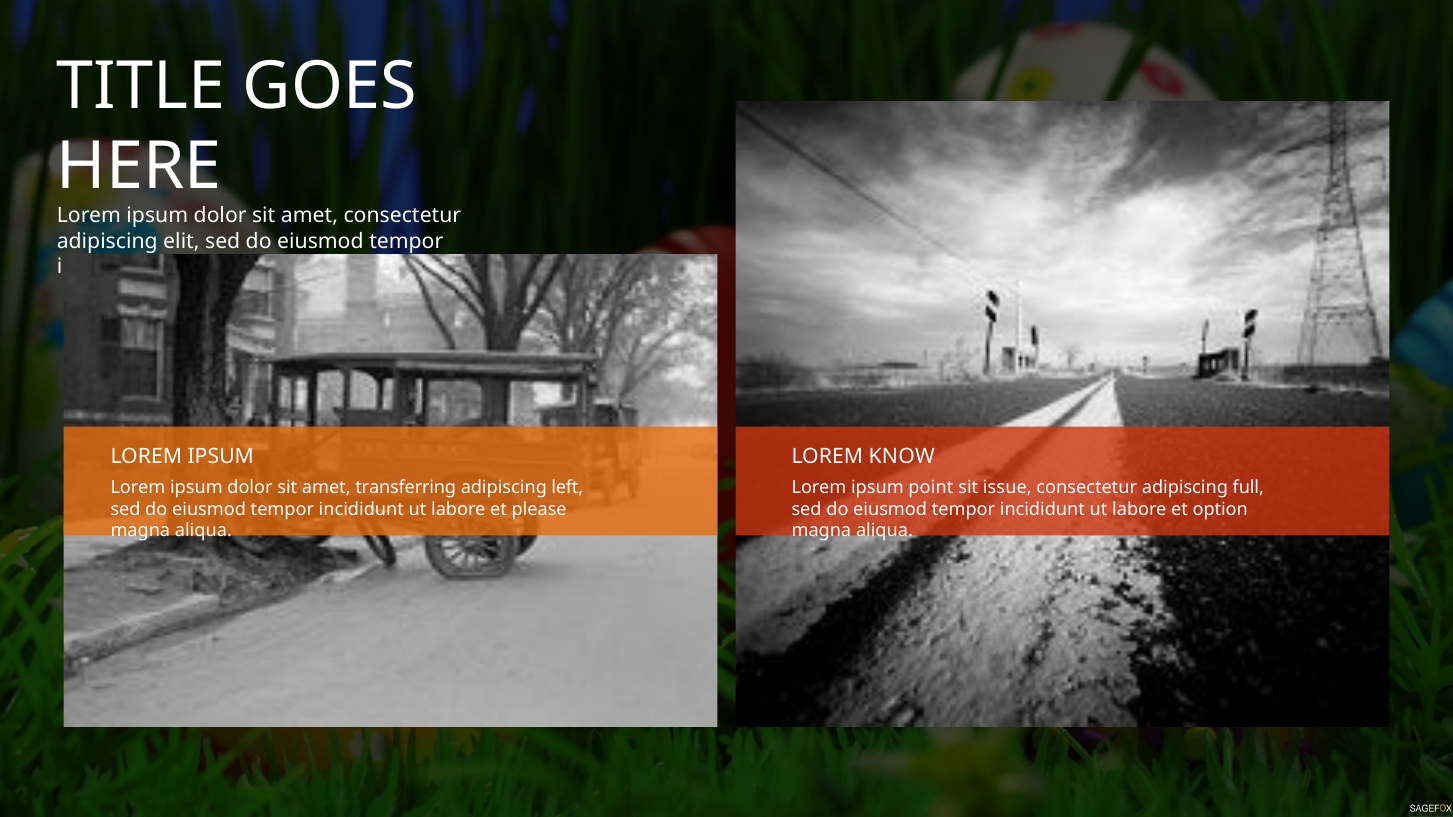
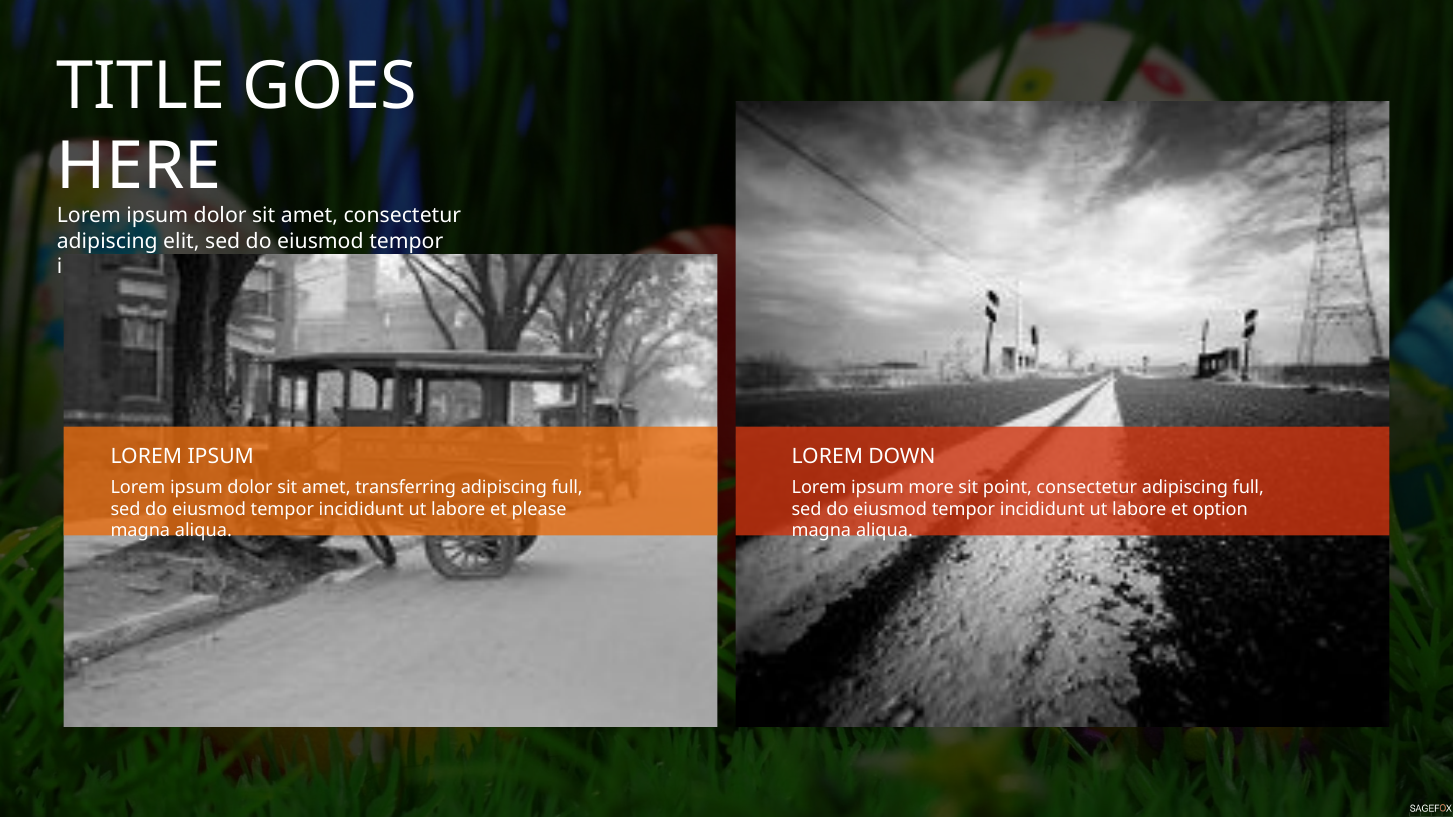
KNOW: KNOW -> DOWN
left at (567, 487): left -> full
point: point -> more
issue: issue -> point
